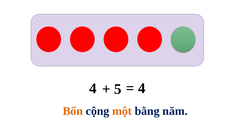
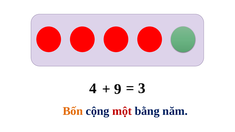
5: 5 -> 9
4 at (142, 88): 4 -> 3
một colour: orange -> red
